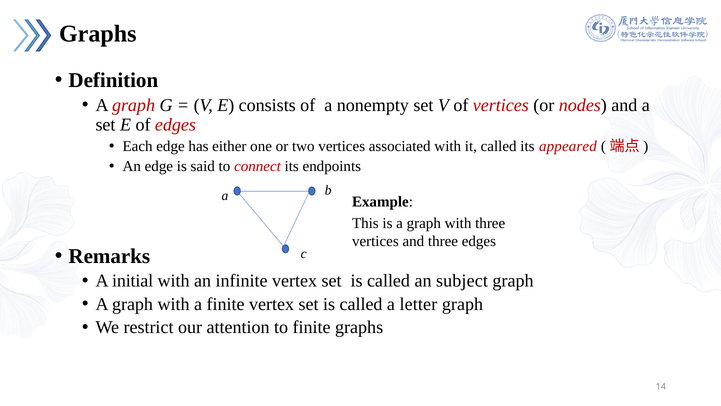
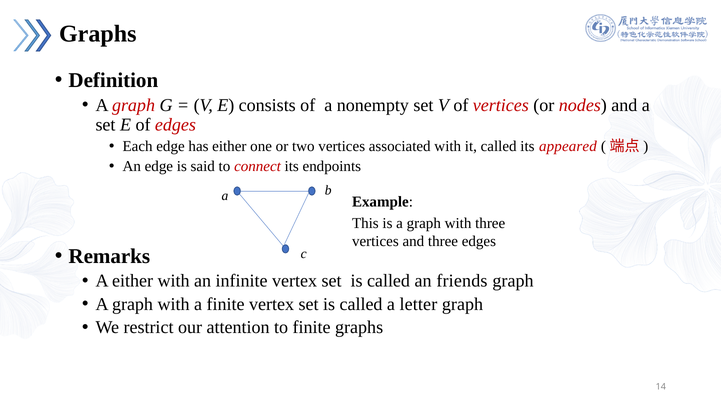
A initial: initial -> either
subject: subject -> friends
